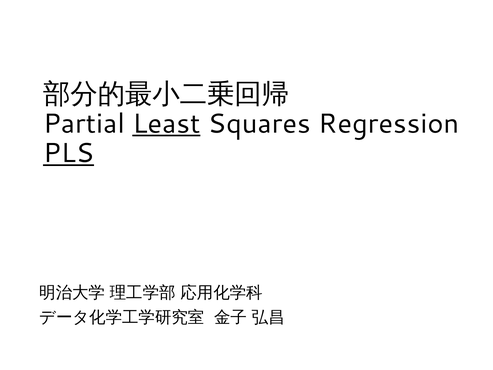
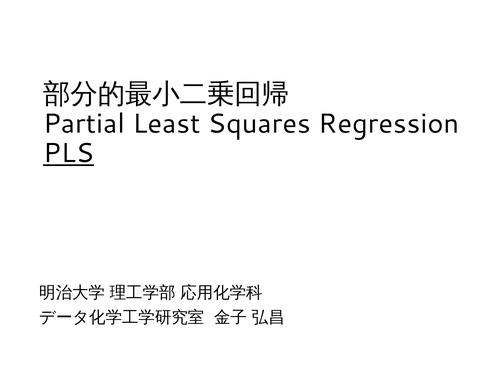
Least underline: present -> none
